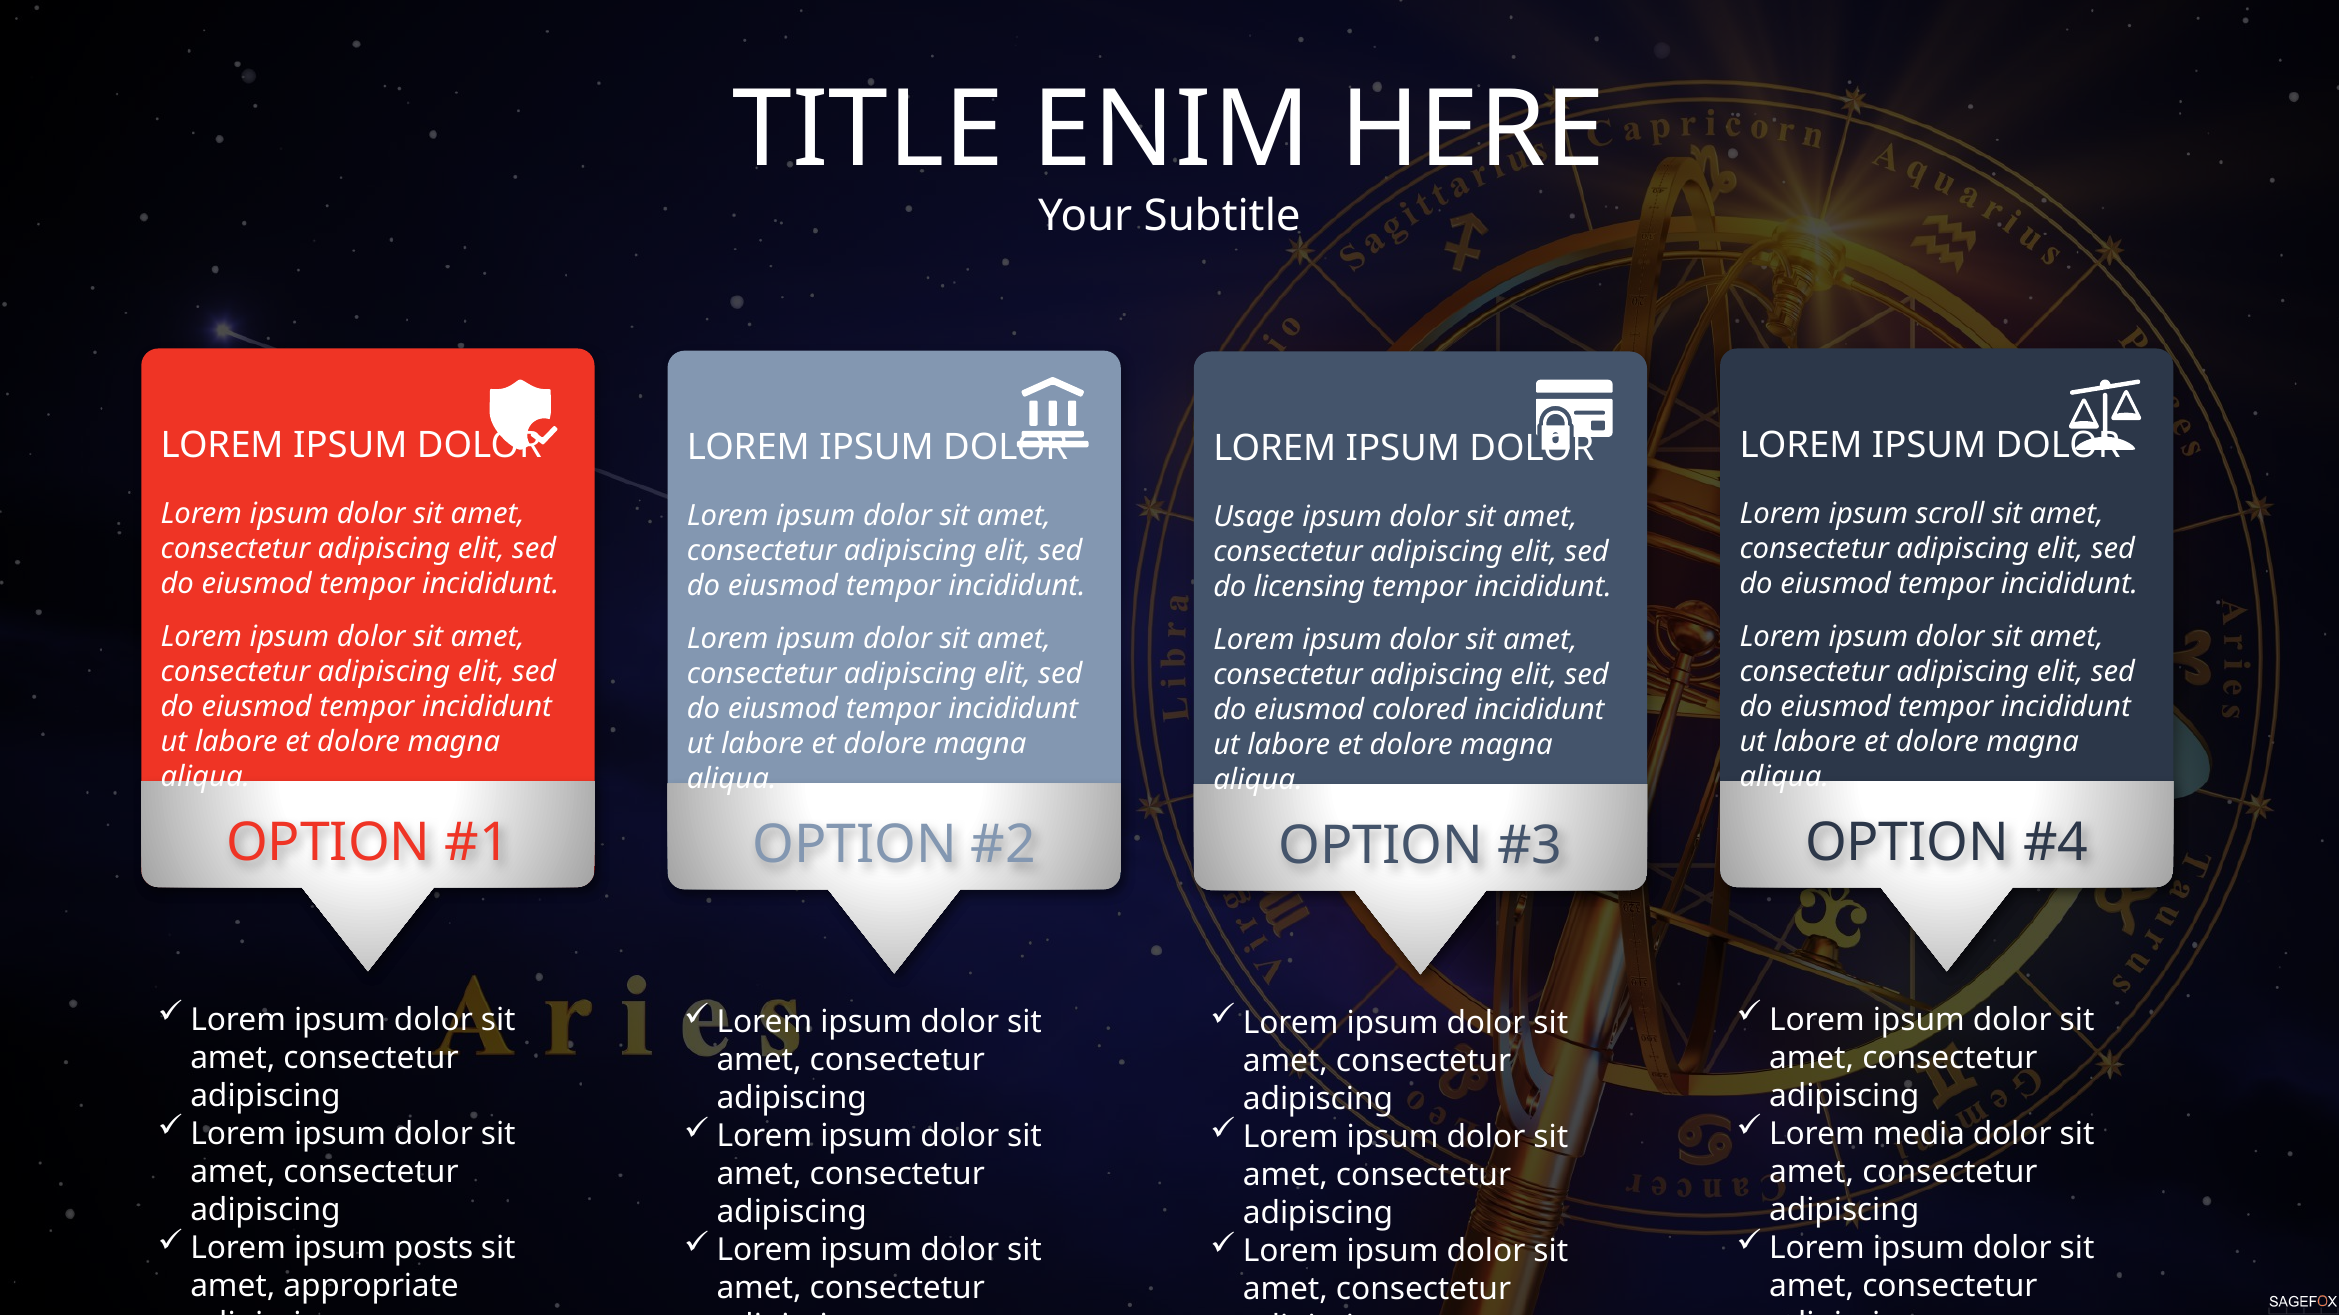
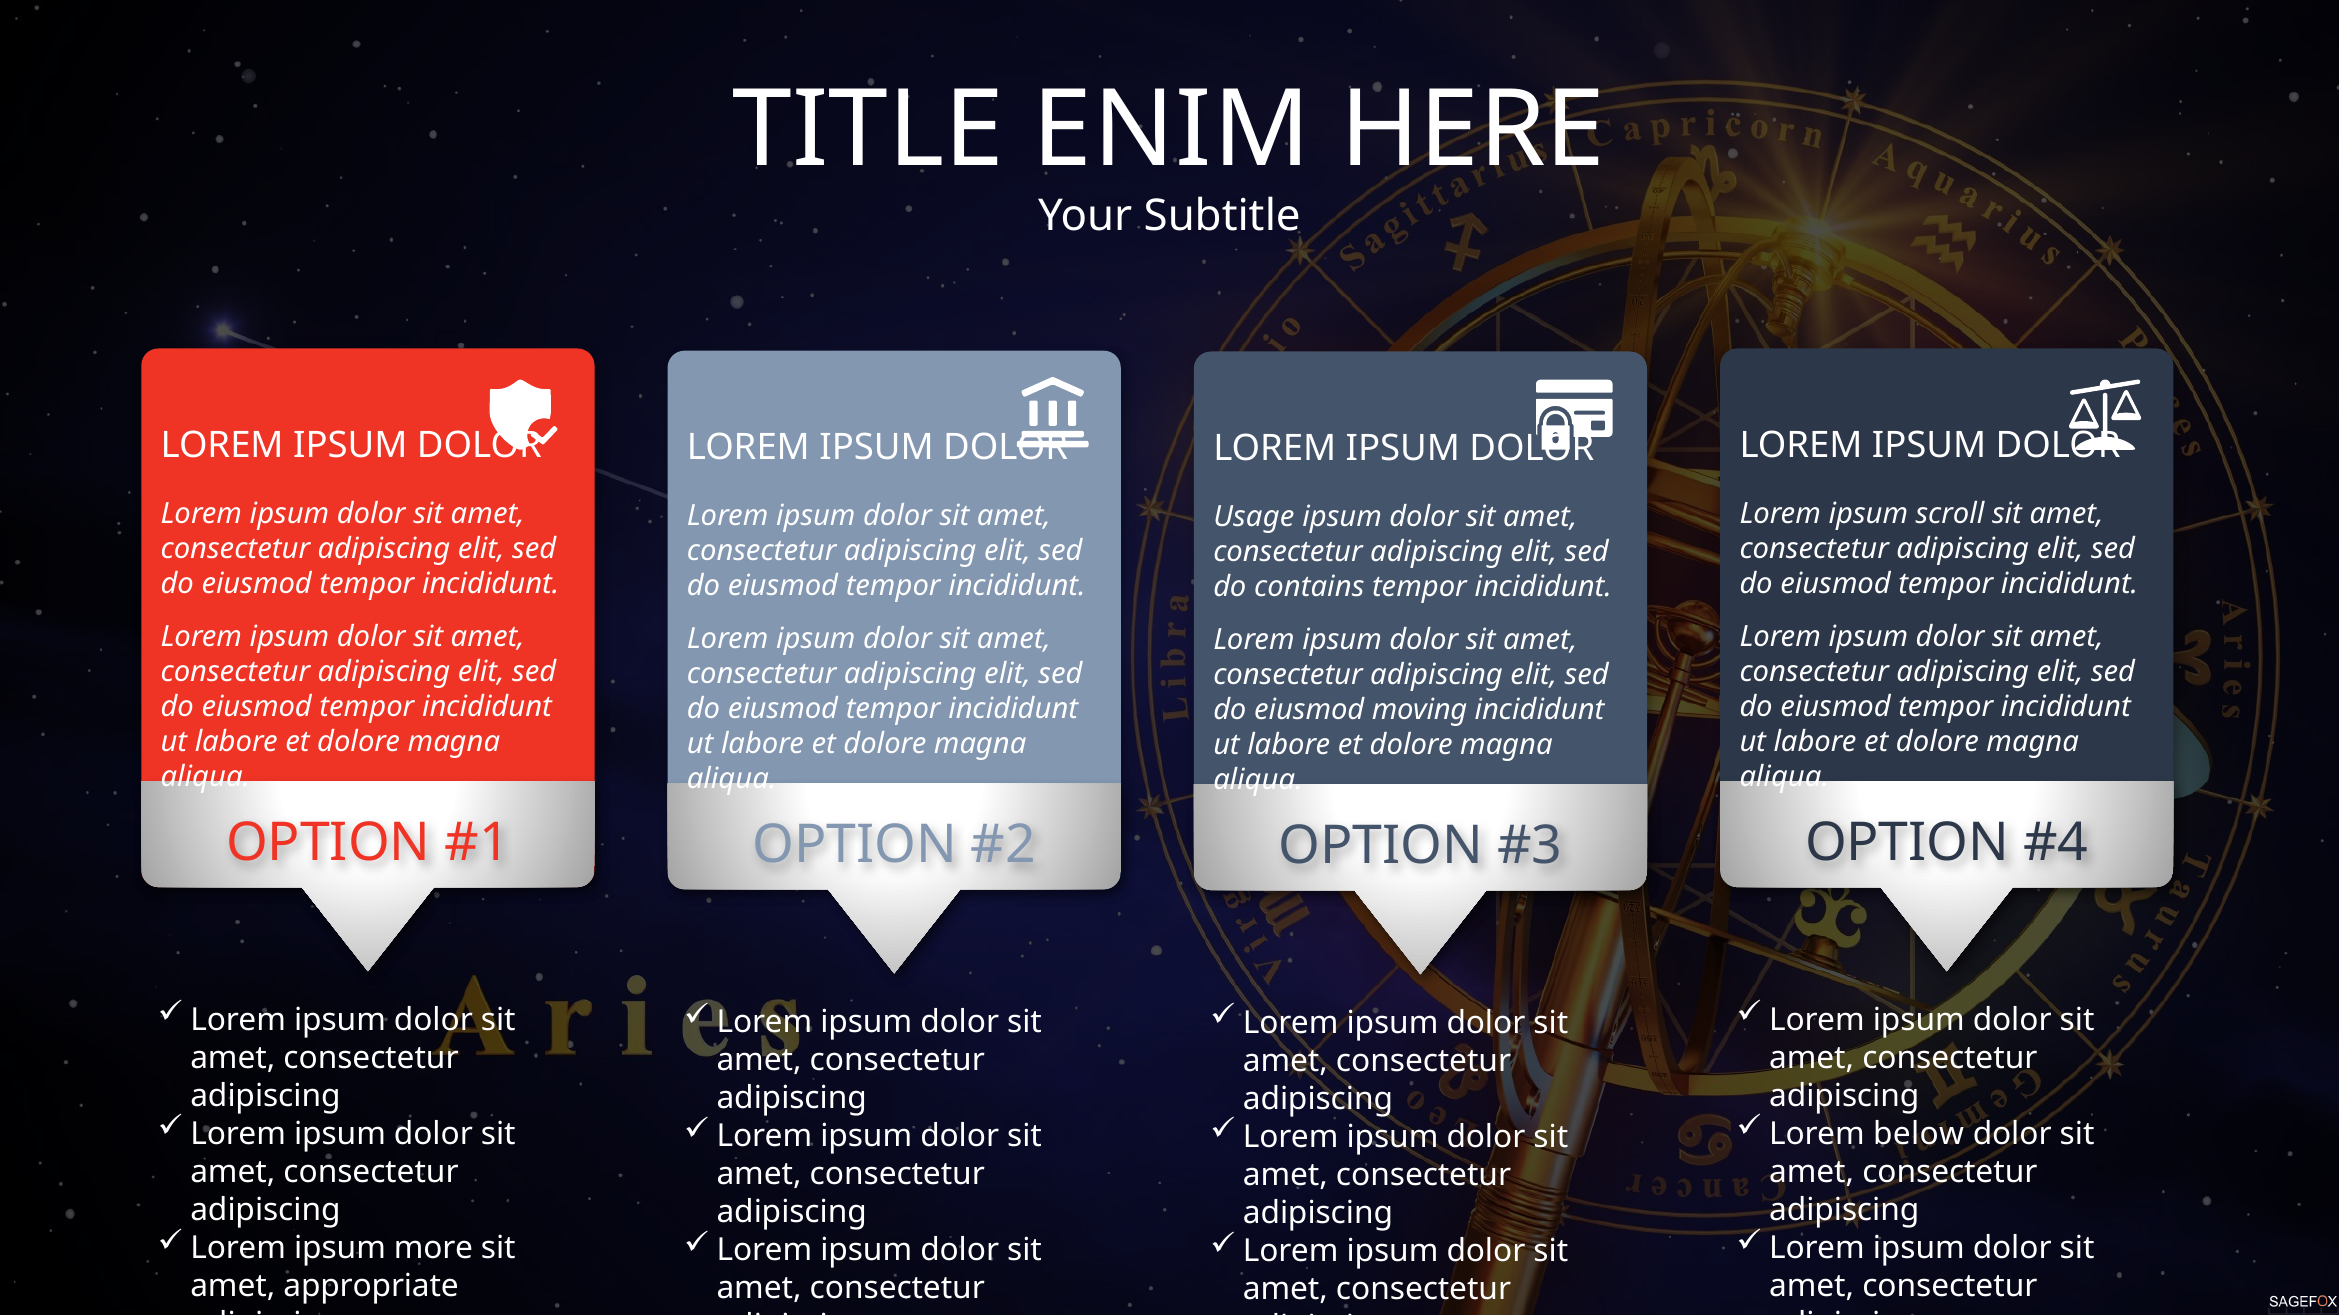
licensing: licensing -> contains
colored: colored -> moving
media: media -> below
posts: posts -> more
